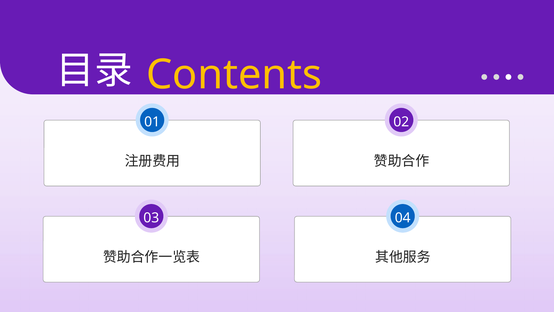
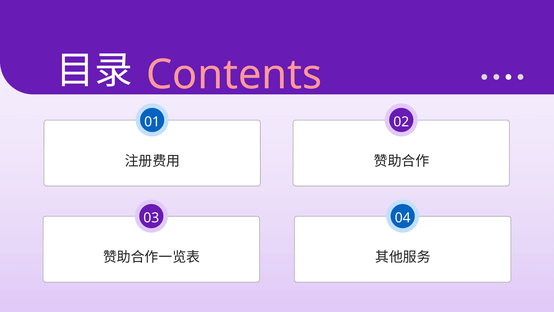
Contents colour: yellow -> pink
